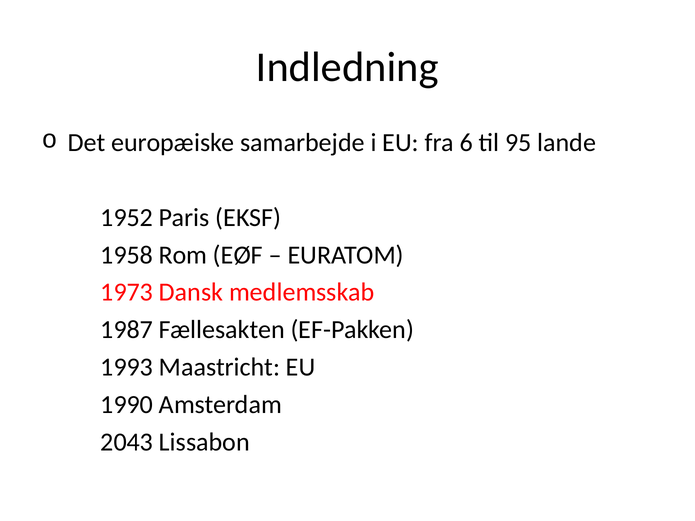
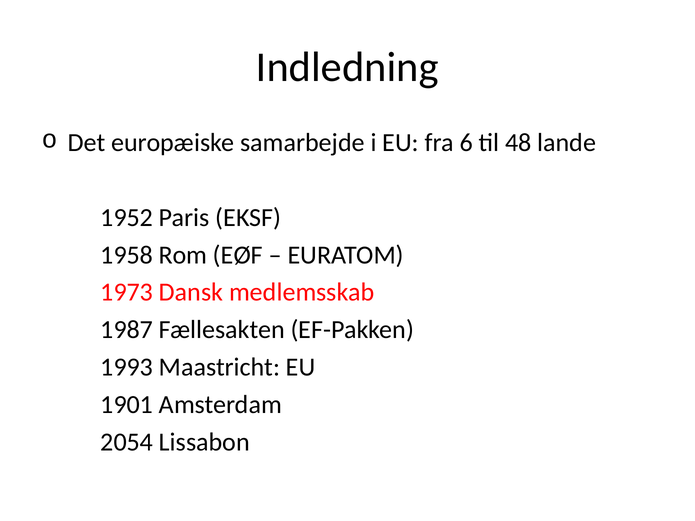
95: 95 -> 48
1990: 1990 -> 1901
2043: 2043 -> 2054
